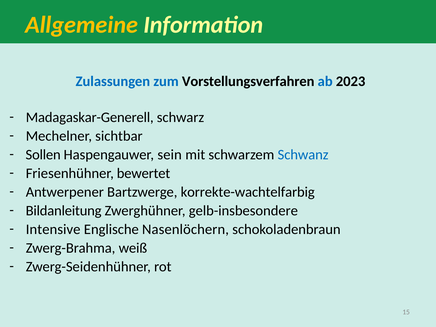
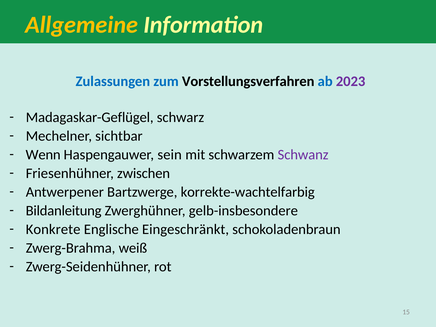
2023 colour: black -> purple
Madagaskar-Generell: Madagaskar-Generell -> Madagaskar-Geflügel
Sollen: Sollen -> Wenn
Schwanz colour: blue -> purple
bewertet: bewertet -> zwischen
Intensive: Intensive -> Konkrete
Nasenlöchern: Nasenlöchern -> Eingeschränkt
